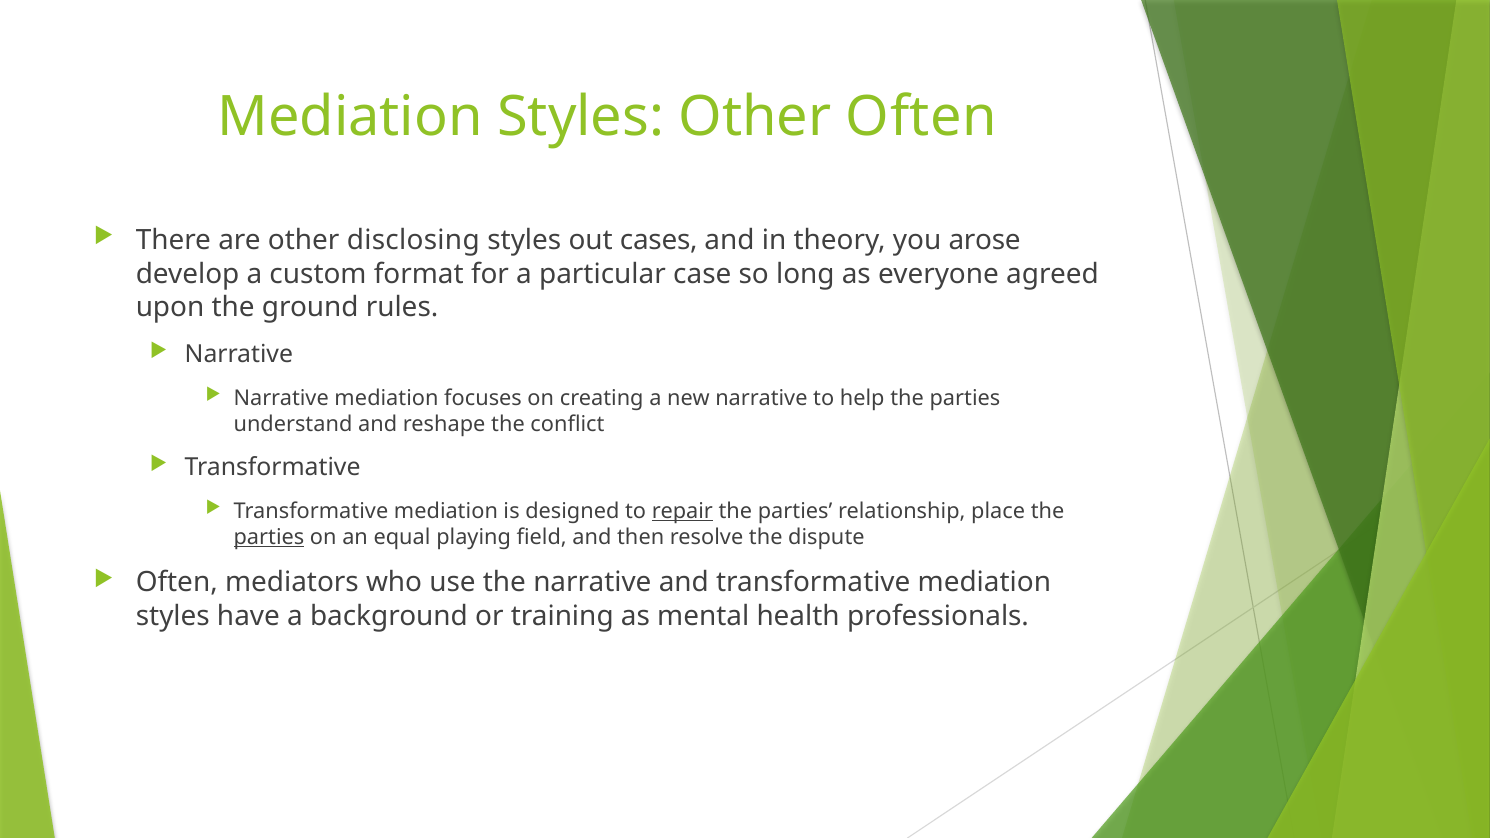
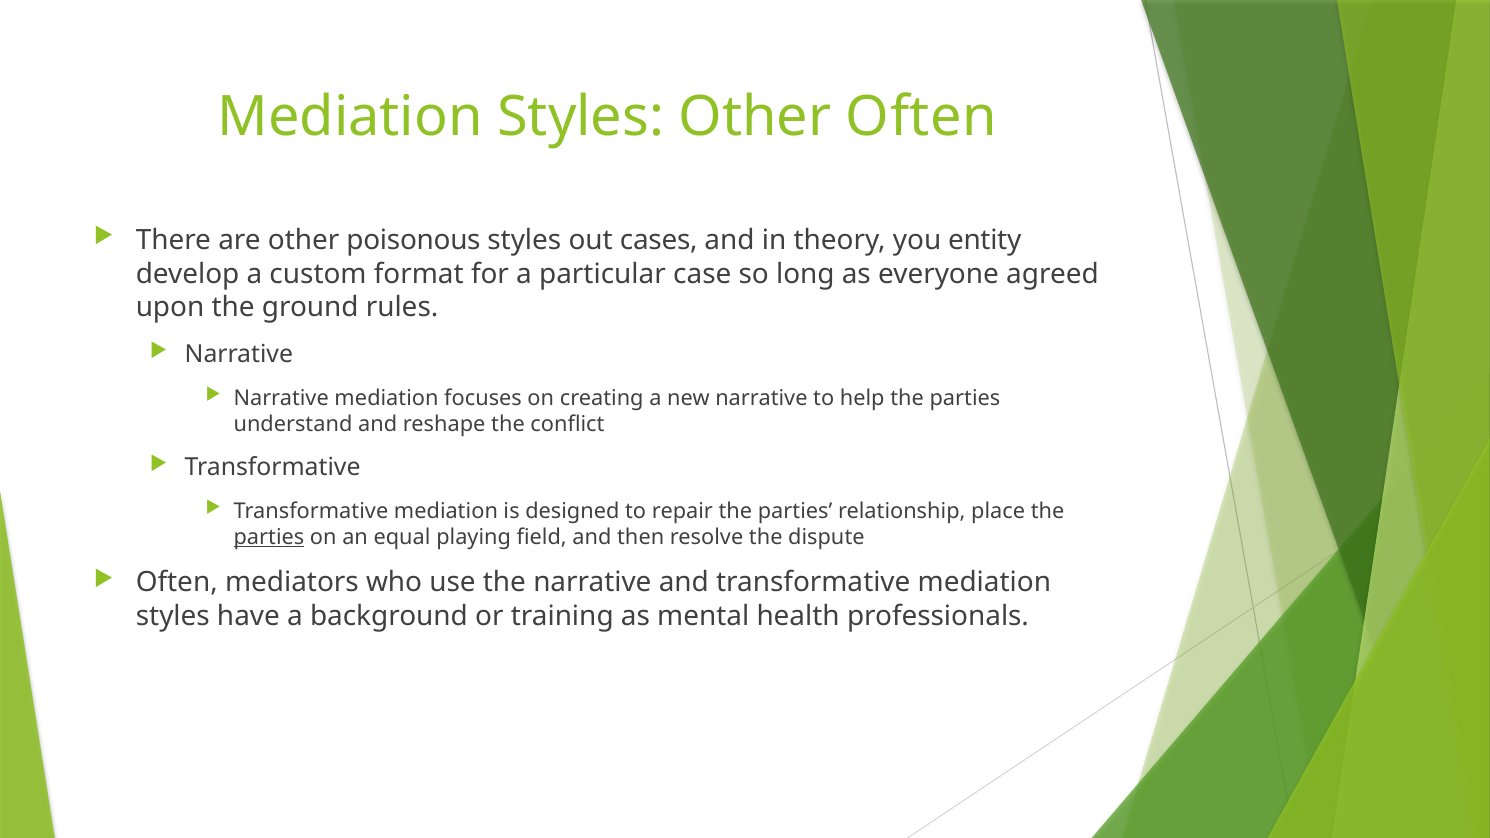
disclosing: disclosing -> poisonous
arose: arose -> entity
repair underline: present -> none
